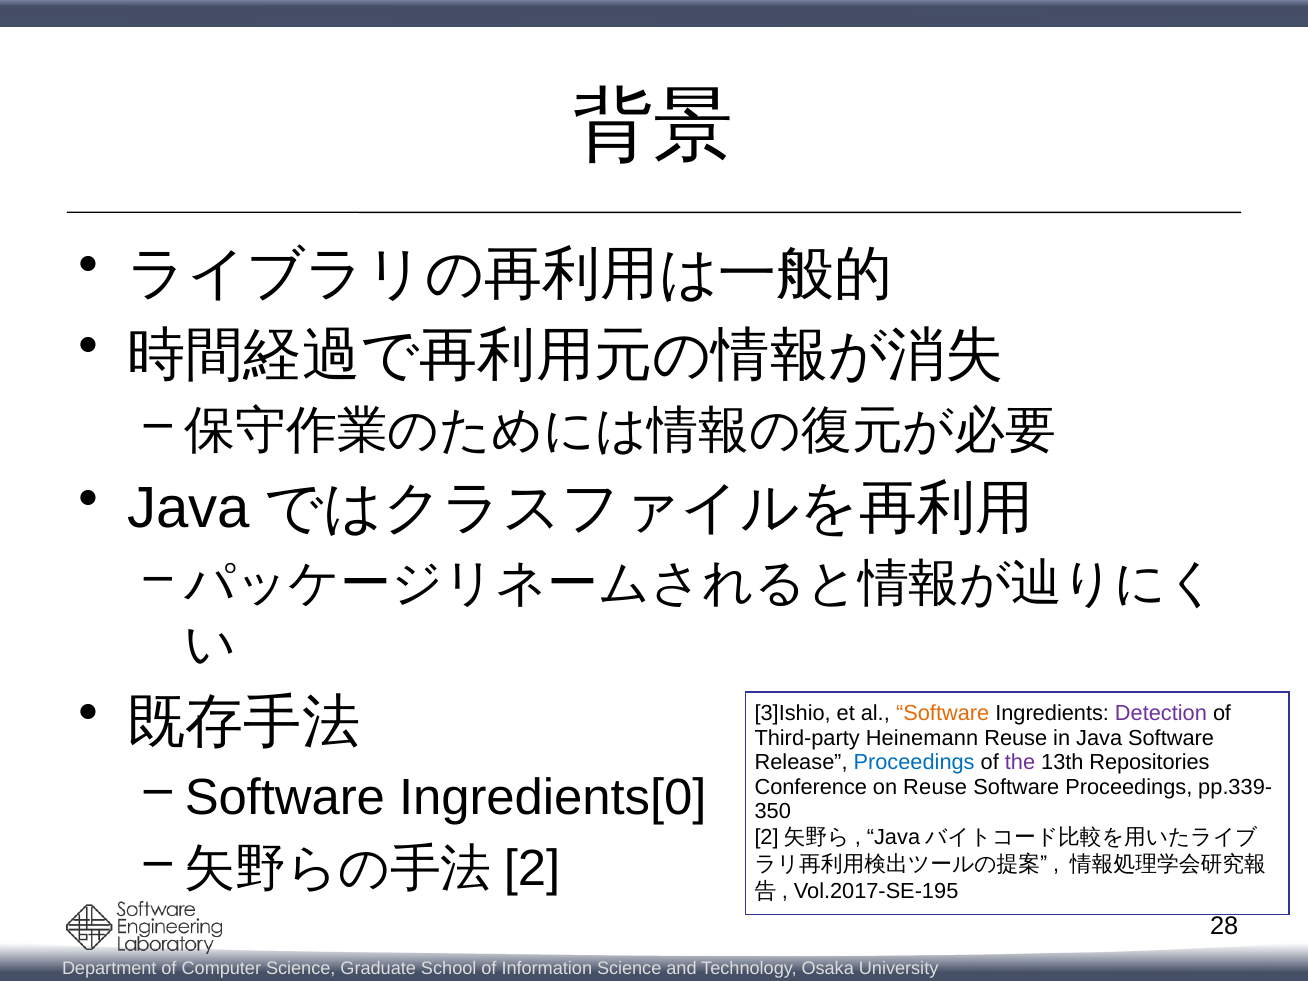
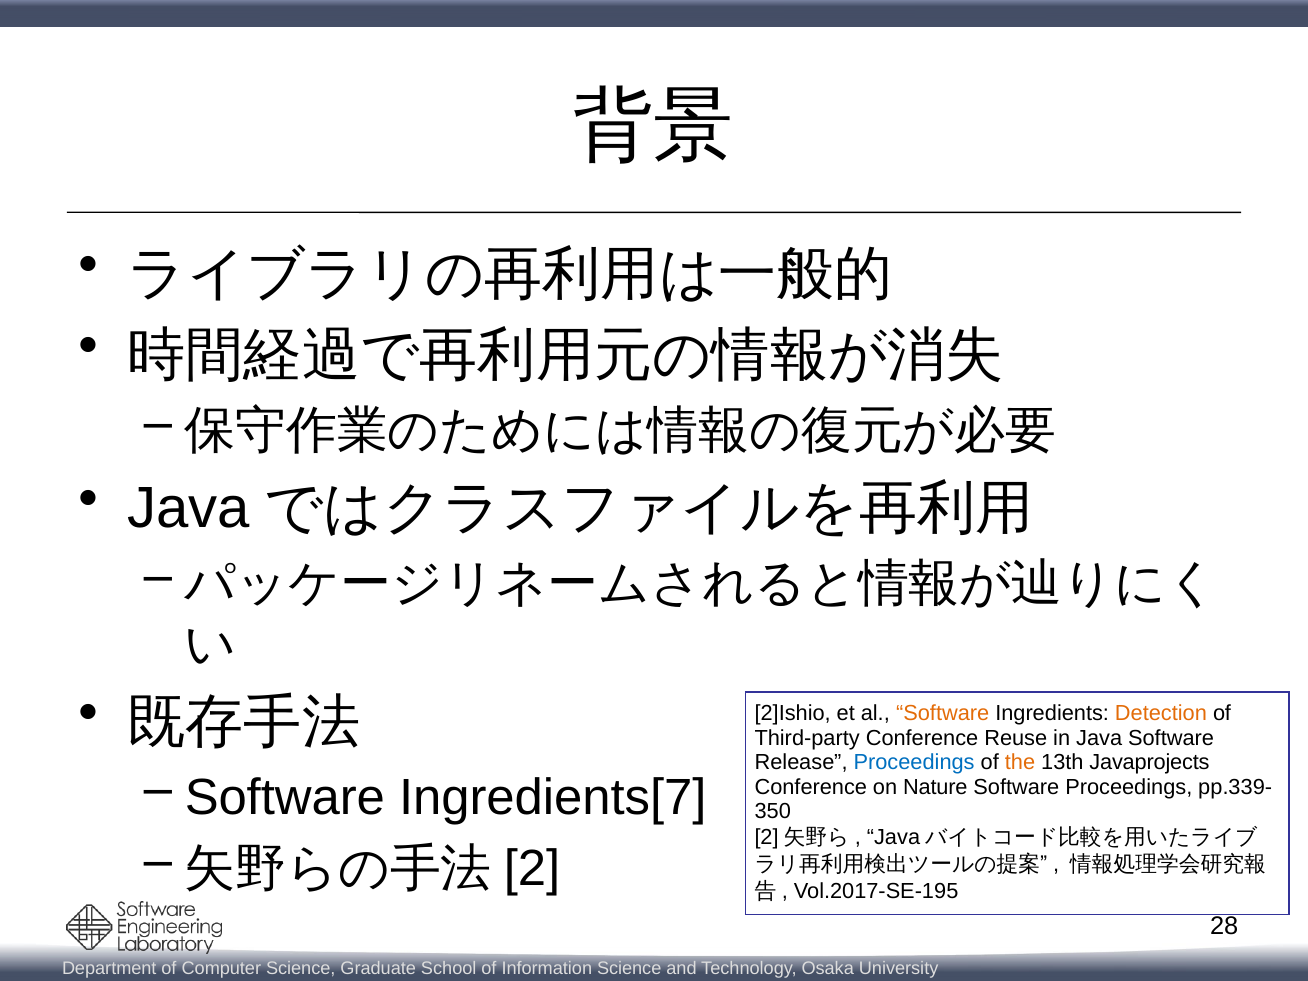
3]Ishio: 3]Ishio -> 2]Ishio
Detection colour: purple -> orange
Third-party Heinemann: Heinemann -> Conference
the colour: purple -> orange
Repositories: Repositories -> Javaprojects
Ingredients[0: Ingredients[0 -> Ingredients[7
on Reuse: Reuse -> Nature
